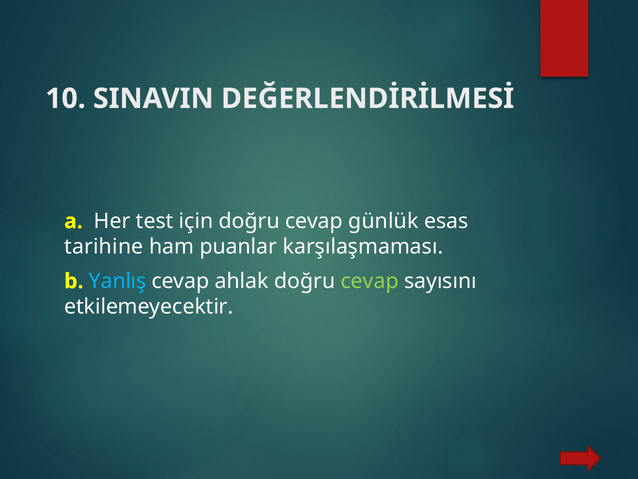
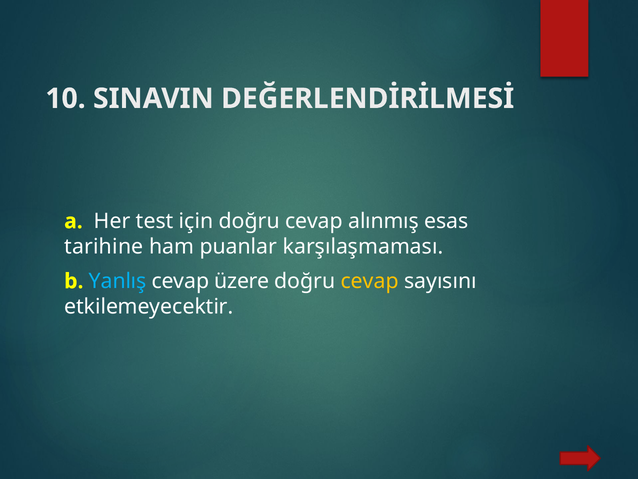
günlük: günlük -> alınmış
ahlak: ahlak -> üzere
cevap at (370, 281) colour: light green -> yellow
